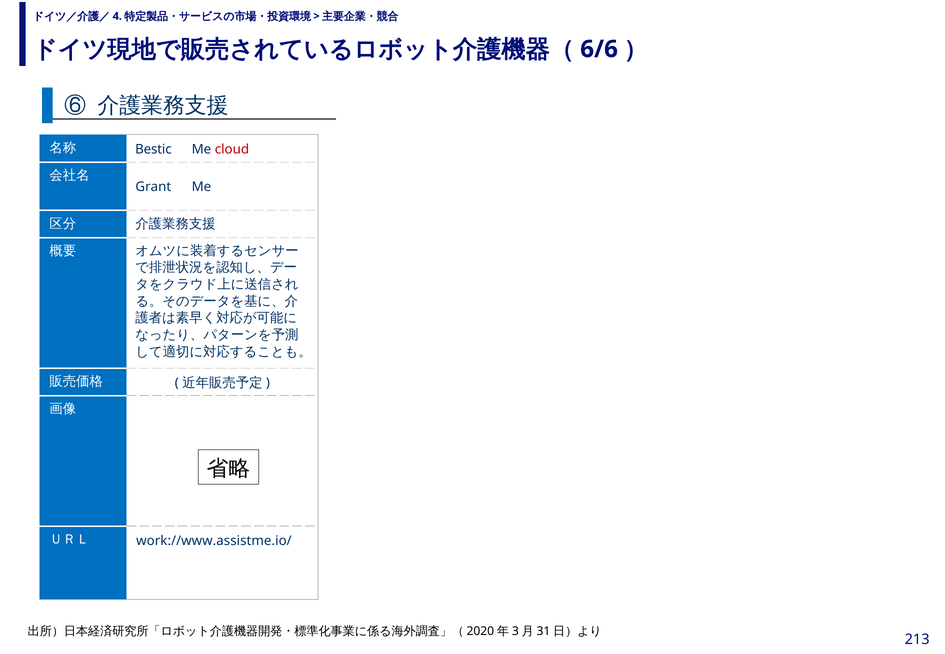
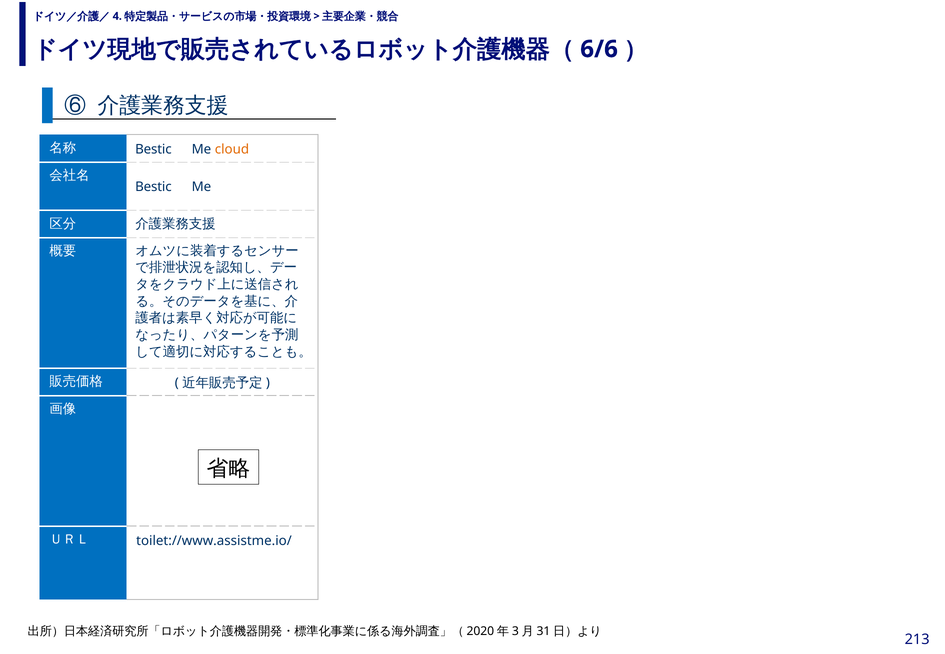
cloud colour: red -> orange
Grant at (153, 187): Grant -> Bestic
work://www.assistme.io/: work://www.assistme.io/ -> toilet://www.assistme.io/
